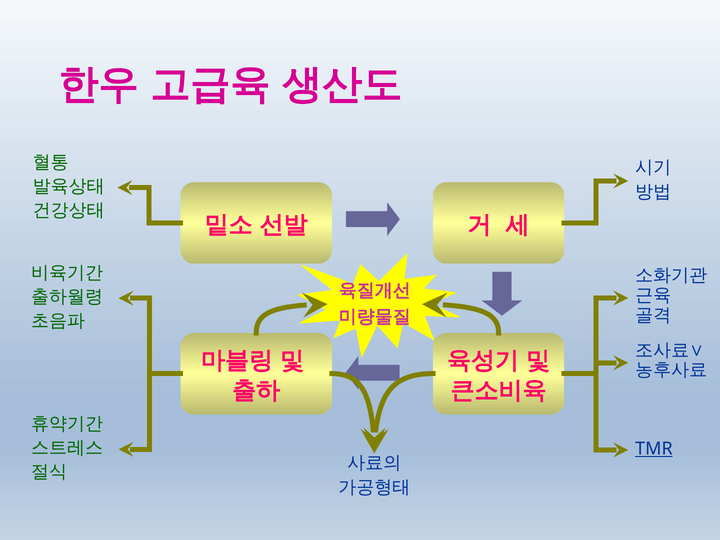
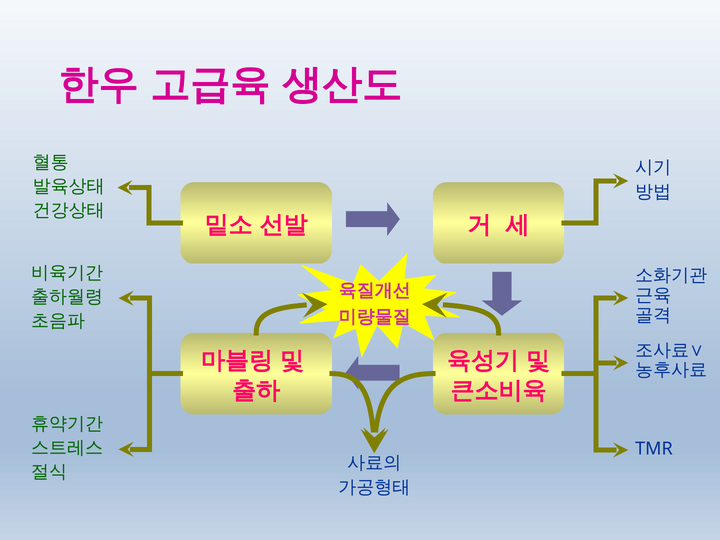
TMR underline: present -> none
